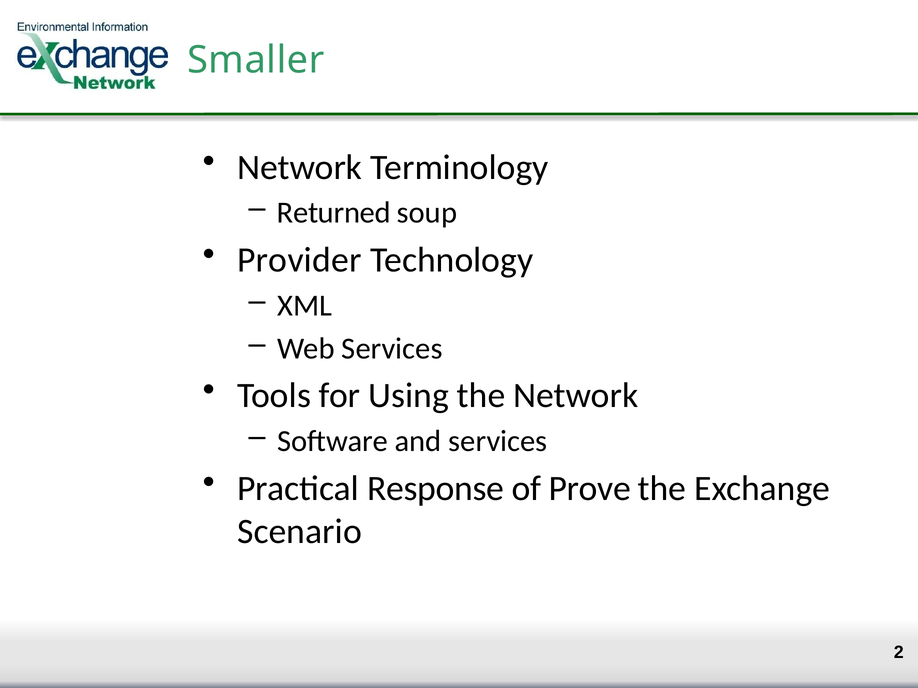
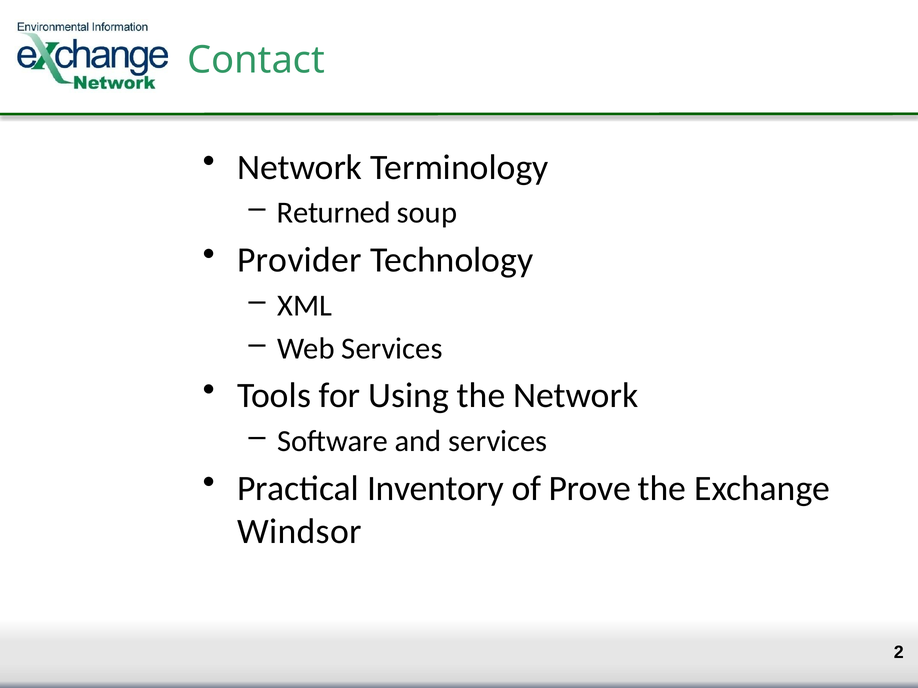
Smaller: Smaller -> Contact
Response: Response -> Inventory
Scenario: Scenario -> Windsor
